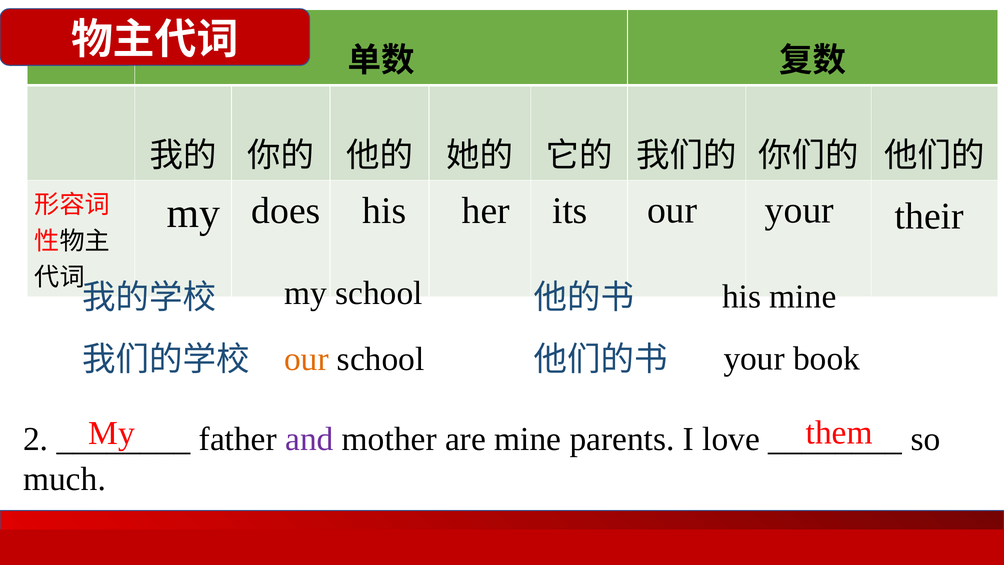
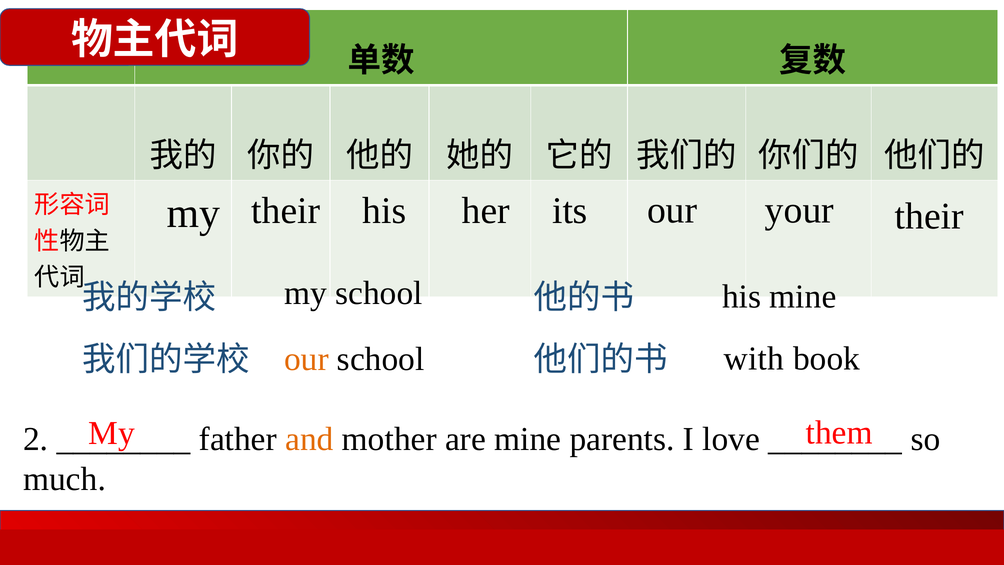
my does: does -> their
your at (754, 358): your -> with
and colour: purple -> orange
